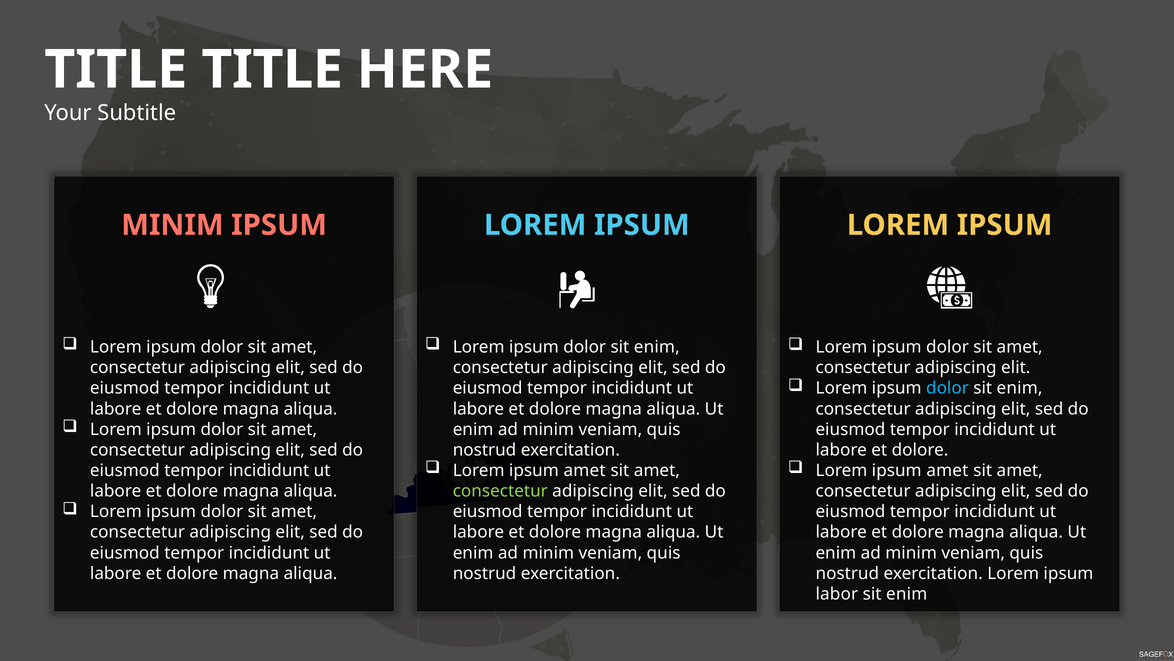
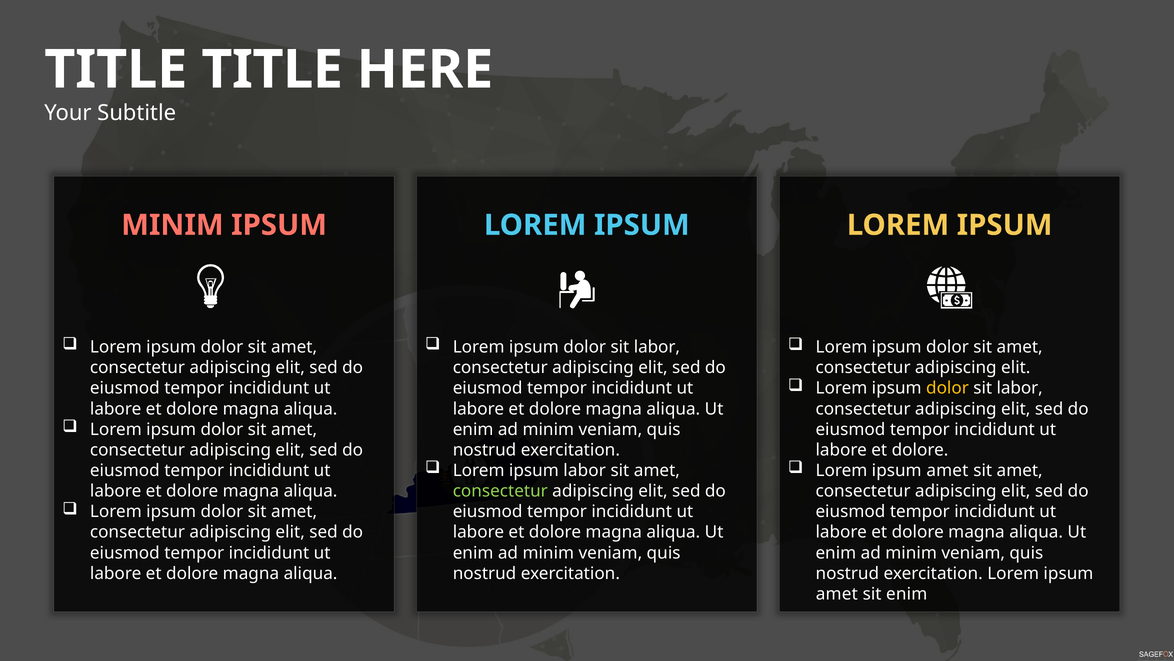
enim at (657, 347): enim -> labor
dolor at (947, 388) colour: light blue -> yellow
enim at (1020, 388): enim -> labor
amet at (585, 470): amet -> labor
labor at (837, 593): labor -> amet
